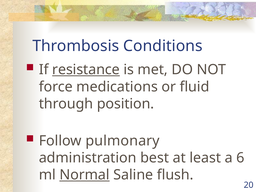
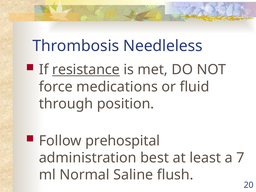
Conditions: Conditions -> Needleless
pulmonary: pulmonary -> prehospital
6: 6 -> 7
Normal underline: present -> none
